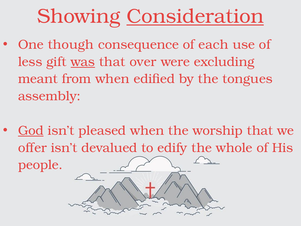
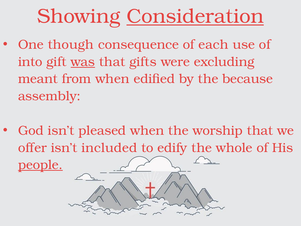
less: less -> into
over: over -> gifts
tongues: tongues -> because
God underline: present -> none
devalued: devalued -> included
people underline: none -> present
